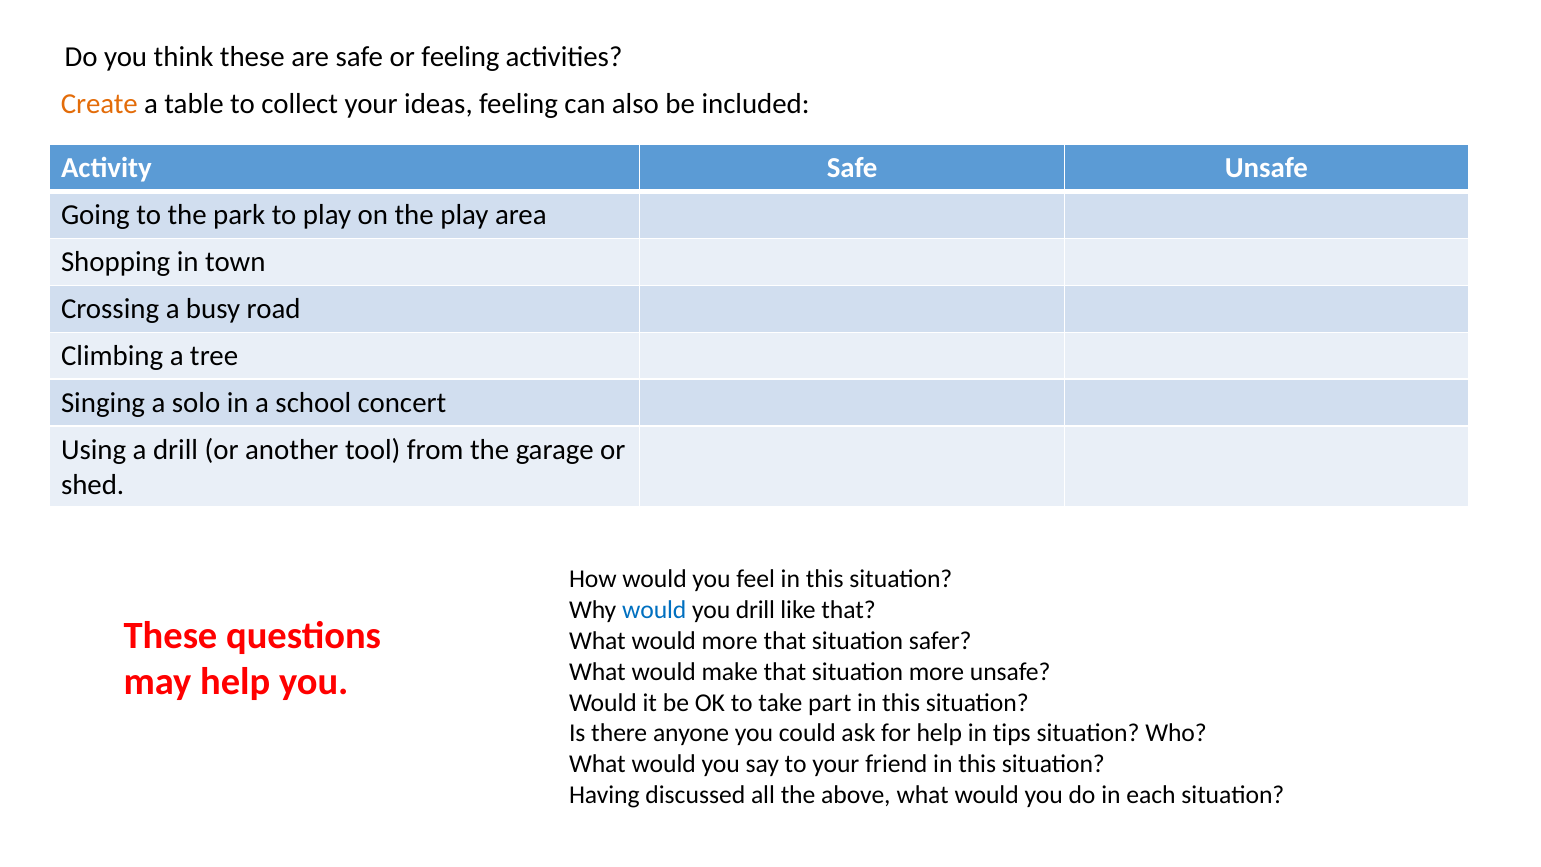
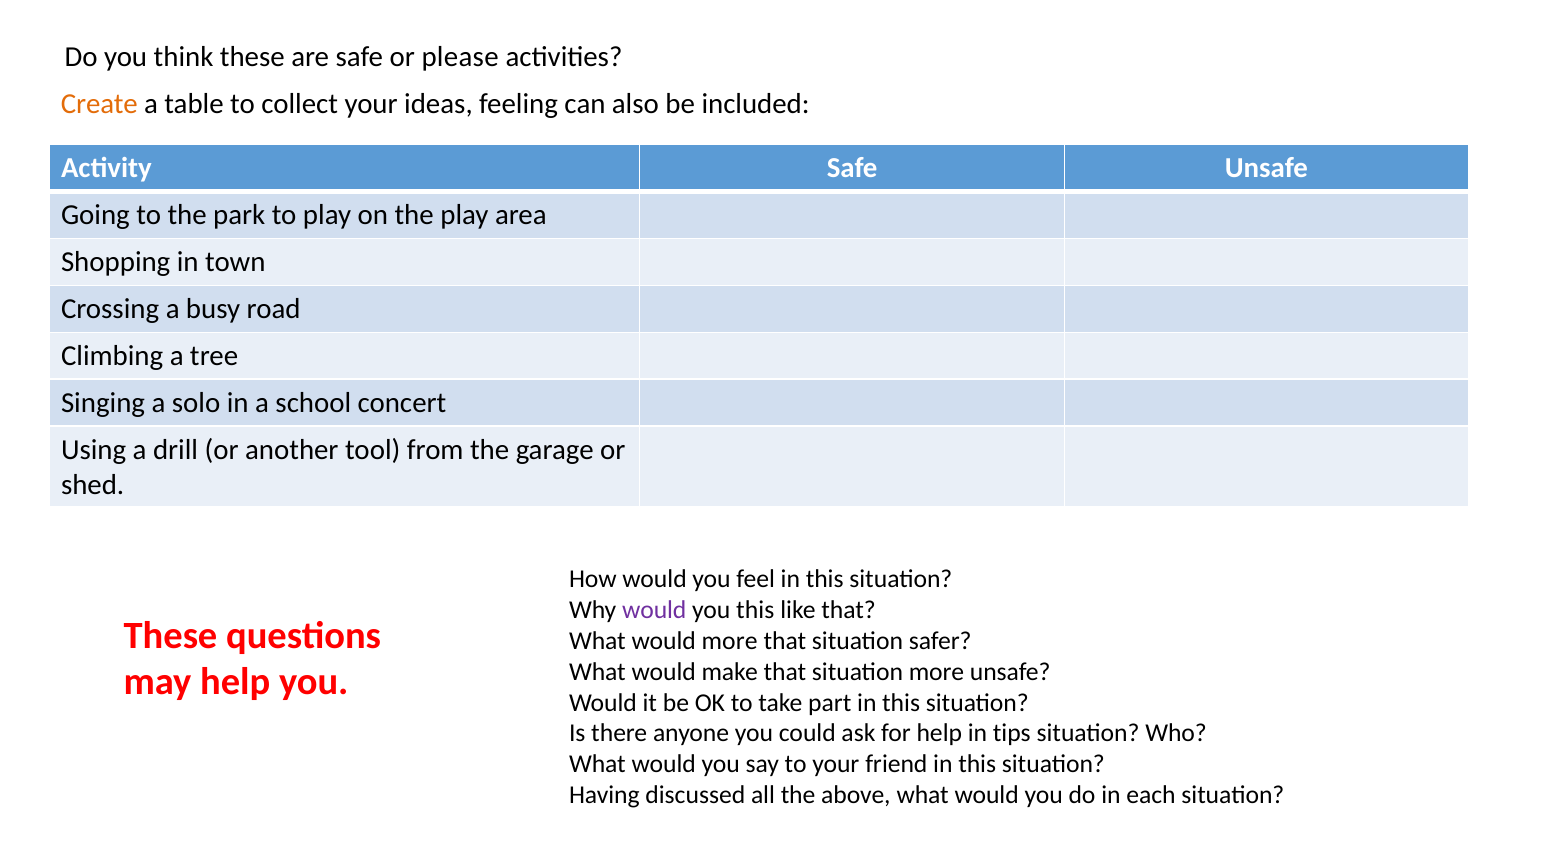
or feeling: feeling -> please
would at (654, 610) colour: blue -> purple
you drill: drill -> this
